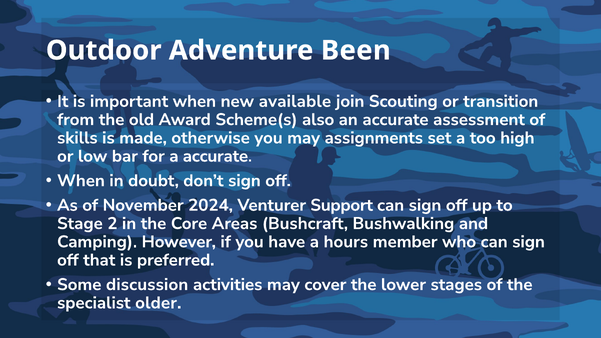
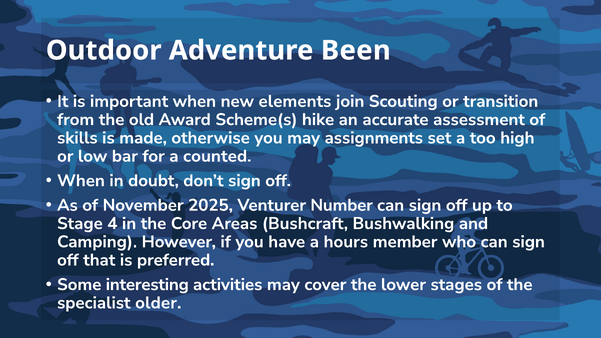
available: available -> elements
also: also -> hike
a accurate: accurate -> counted
2024: 2024 -> 2025
Support: Support -> Number
2: 2 -> 4
discussion: discussion -> interesting
